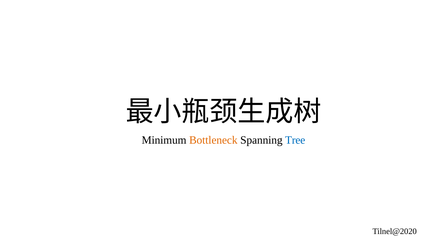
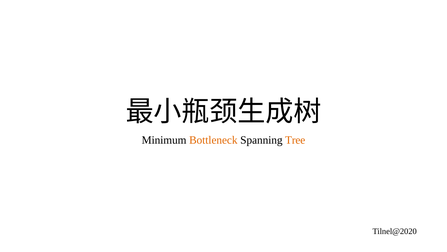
Tree colour: blue -> orange
